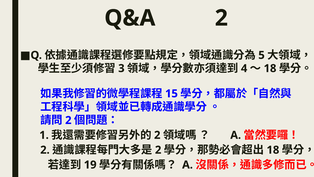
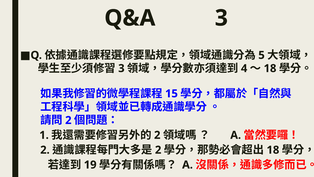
Q&A 2: 2 -> 3
